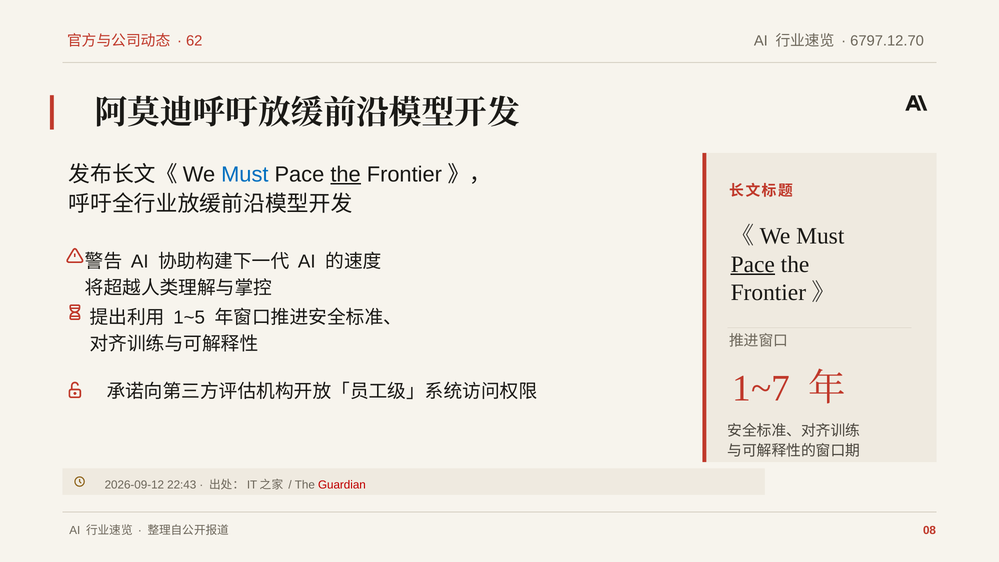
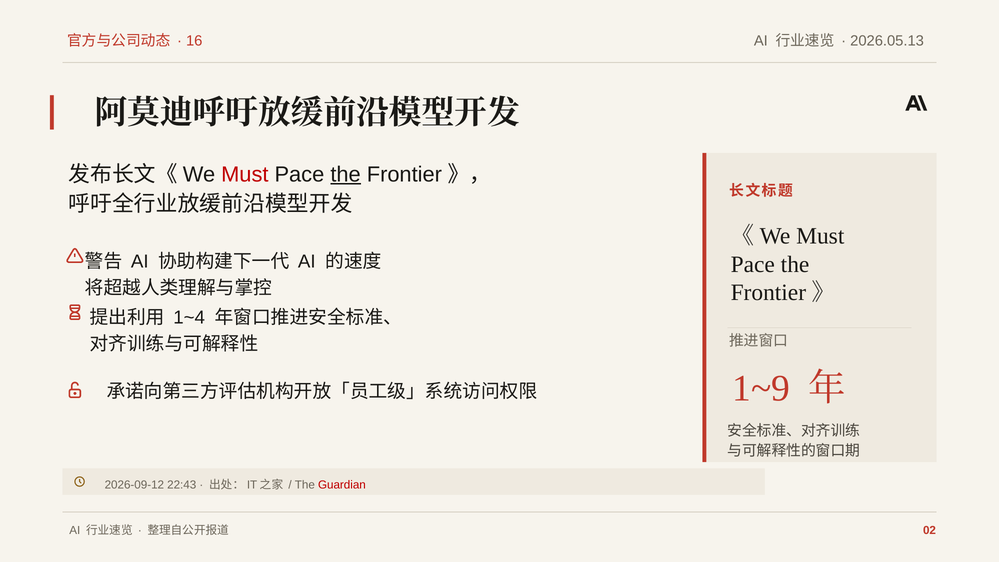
62: 62 -> 16
6797.12.70: 6797.12.70 -> 2026.05.13
Must at (245, 174) colour: blue -> red
Pace at (753, 264) underline: present -> none
1~5: 1~5 -> 1~4
1~7: 1~7 -> 1~9
08: 08 -> 02
